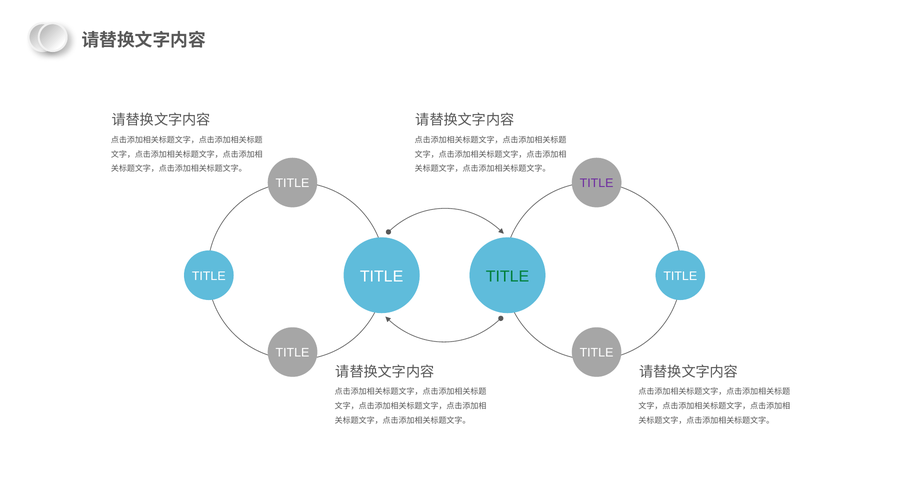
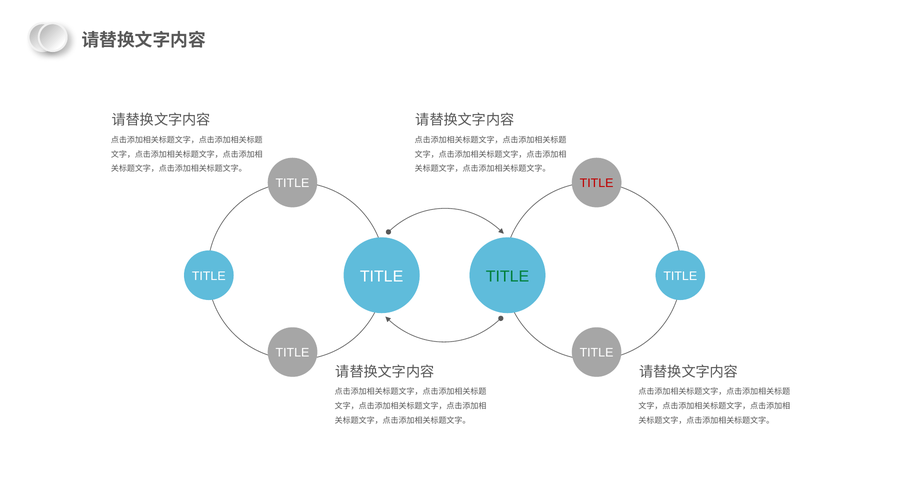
TITLE at (597, 184) colour: purple -> red
